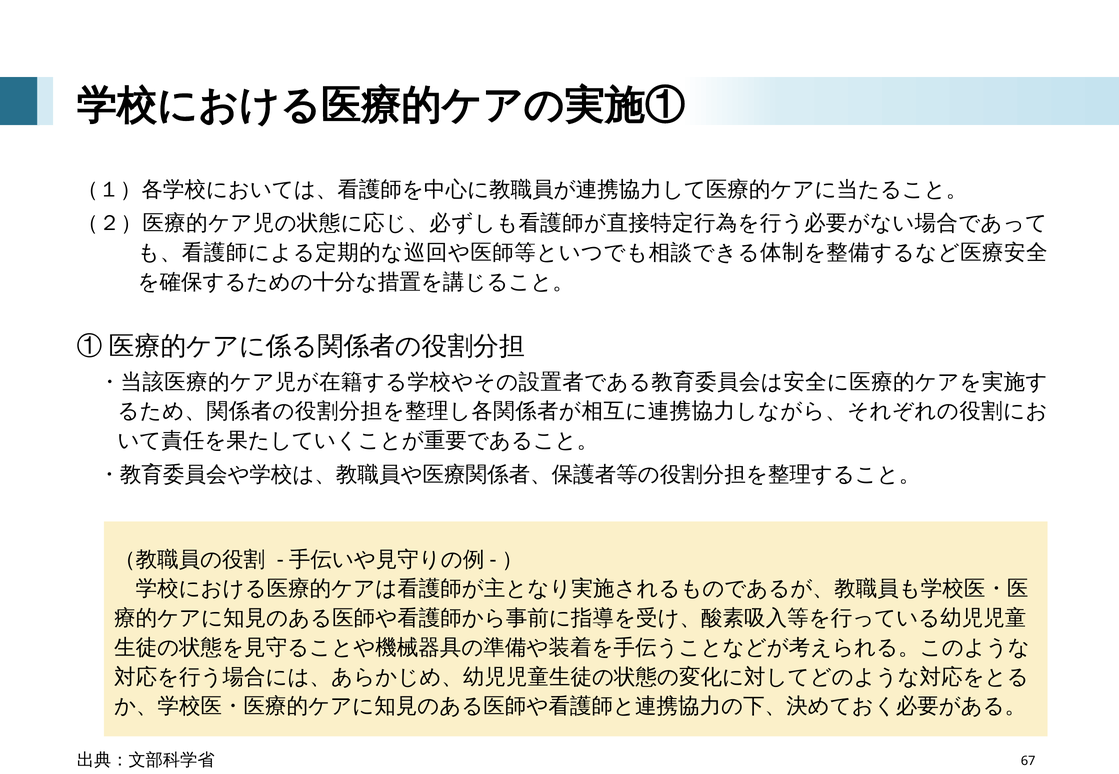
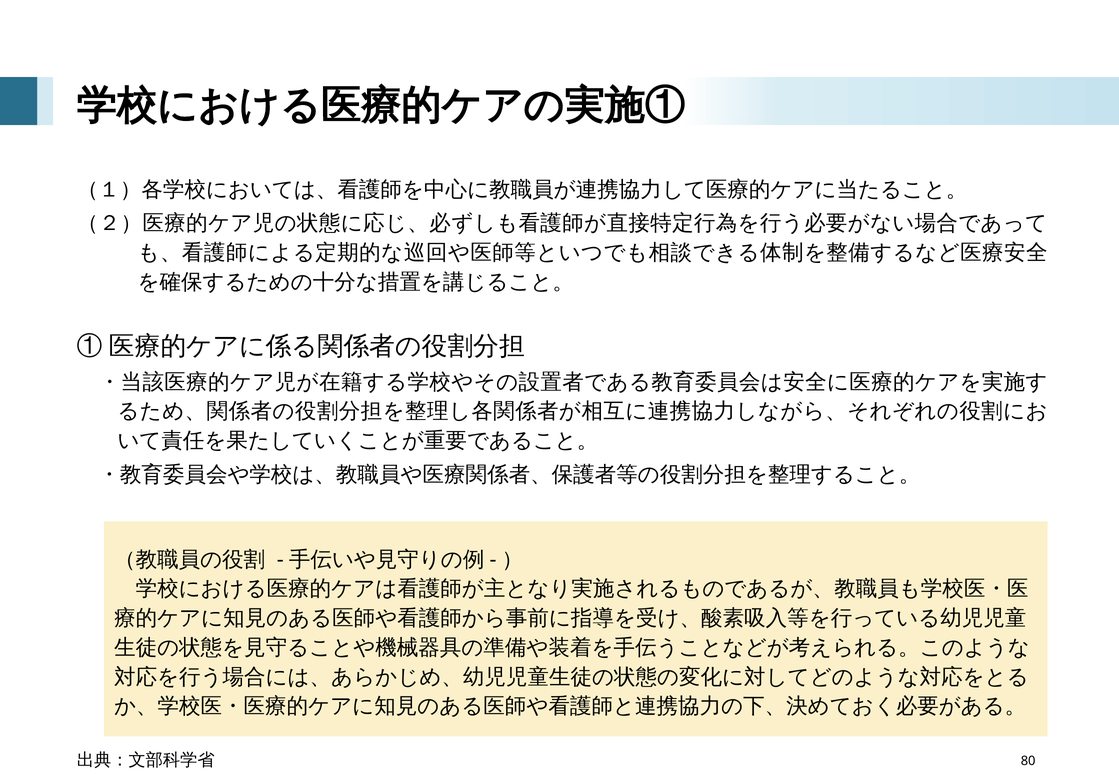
67: 67 -> 80
